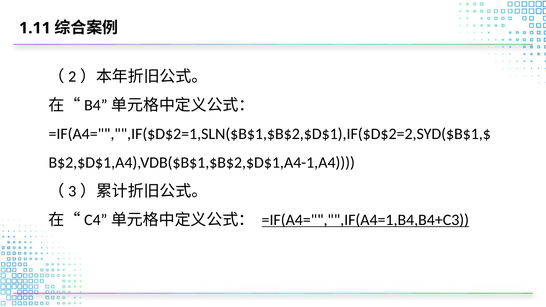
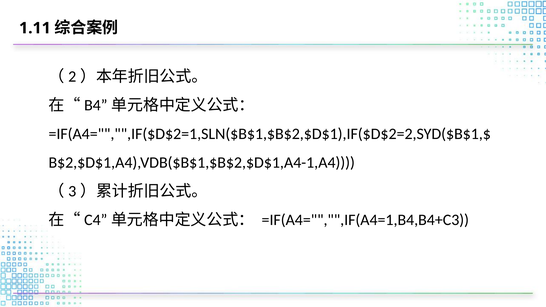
=IF(A4="","",IF(A4=1,B4,B4+C3 underline: present -> none
